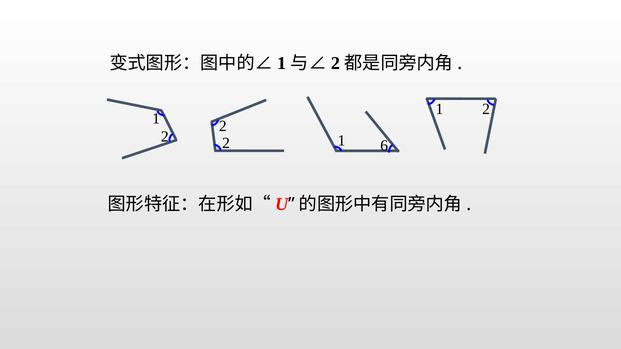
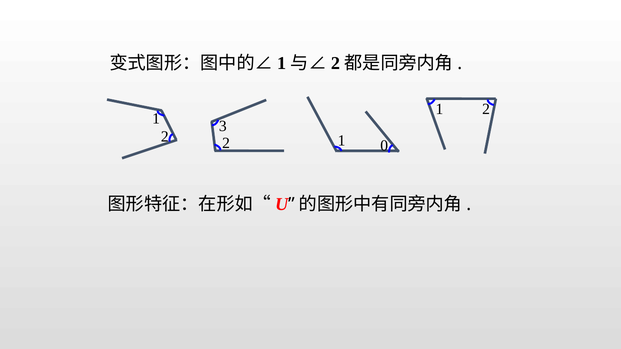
2 at (223, 126): 2 -> 3
6: 6 -> 0
